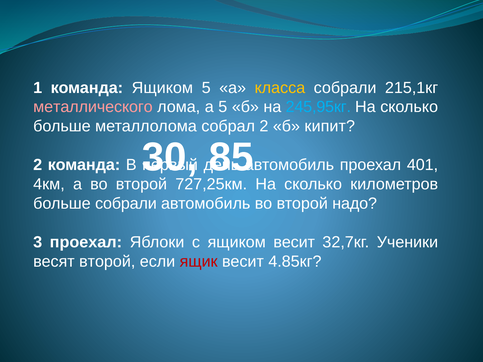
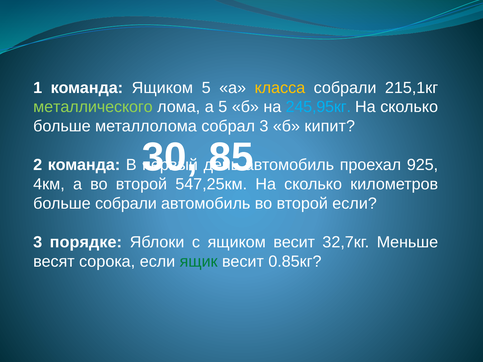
металлического colour: pink -> light green
собрал 2: 2 -> 3
401: 401 -> 925
727,25км: 727,25км -> 547,25км
второй надо: надо -> если
3 проехал: проехал -> порядке
Ученики: Ученики -> Меньше
весят второй: второй -> сорока
ящик colour: red -> green
4.85кг: 4.85кг -> 0.85кг
